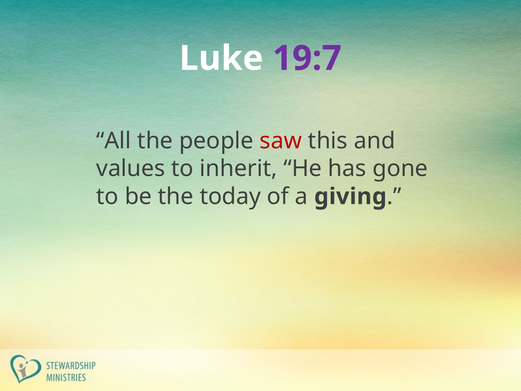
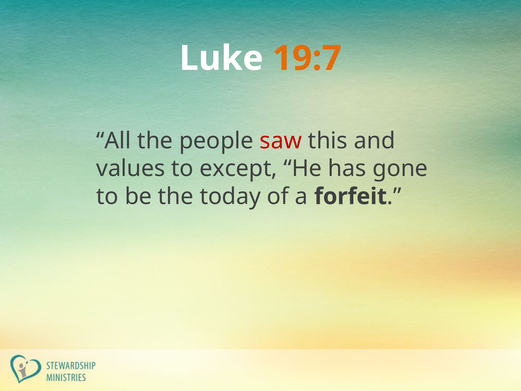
19:7 colour: purple -> orange
inherit: inherit -> except
giving: giving -> forfeit
